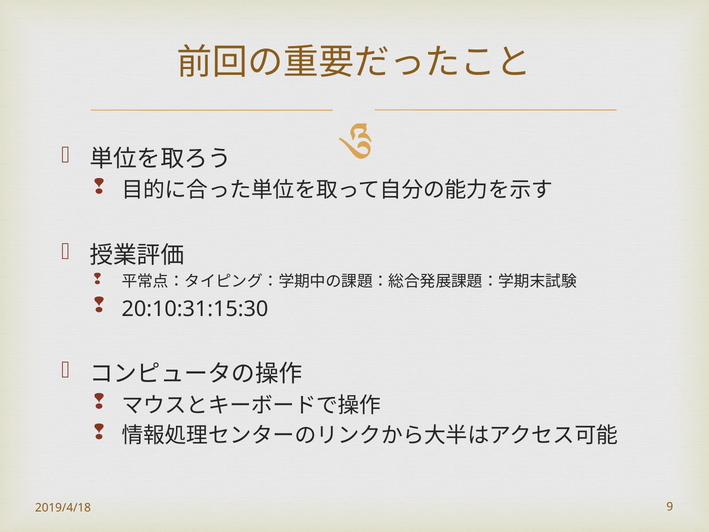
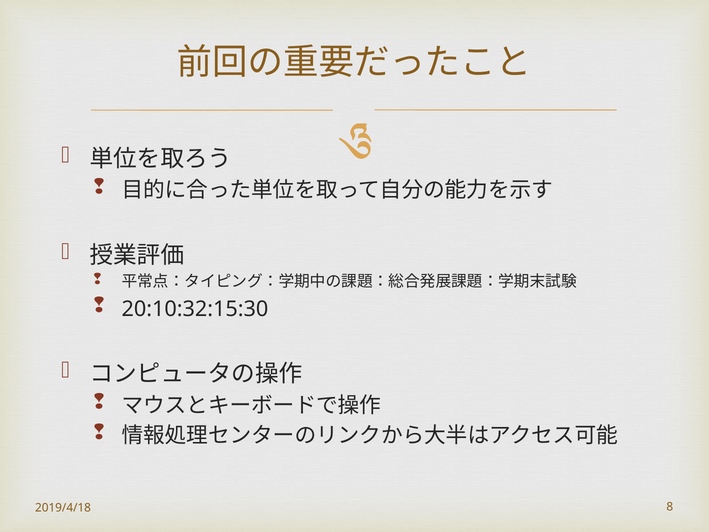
20:10:31:15:30: 20:10:31:15:30 -> 20:10:32:15:30
9: 9 -> 8
